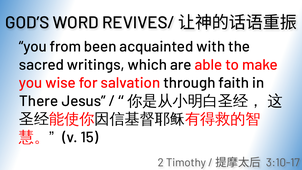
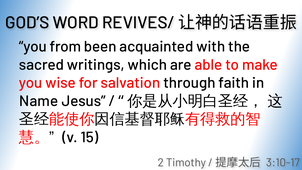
There: There -> Name
